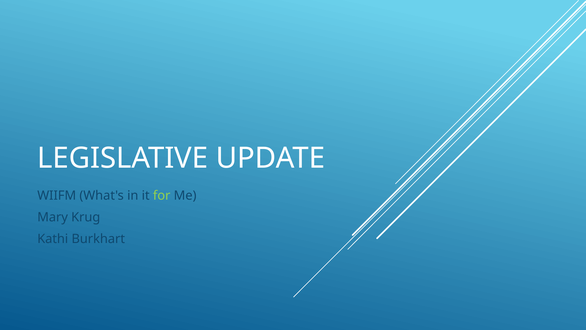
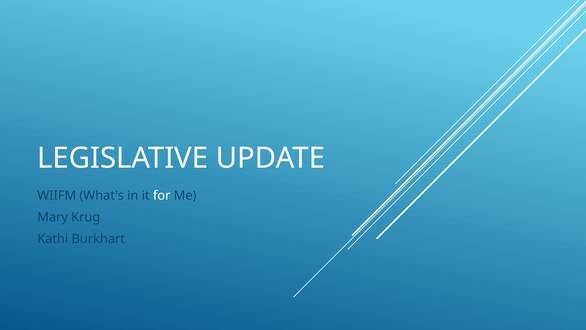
for colour: light green -> white
